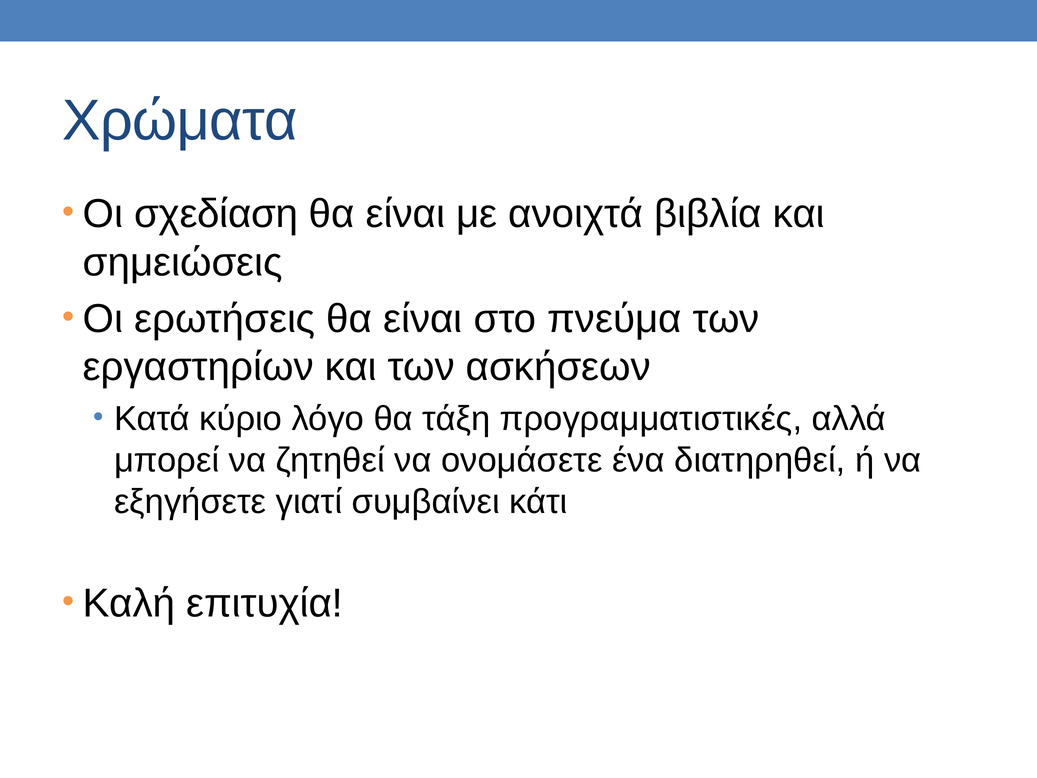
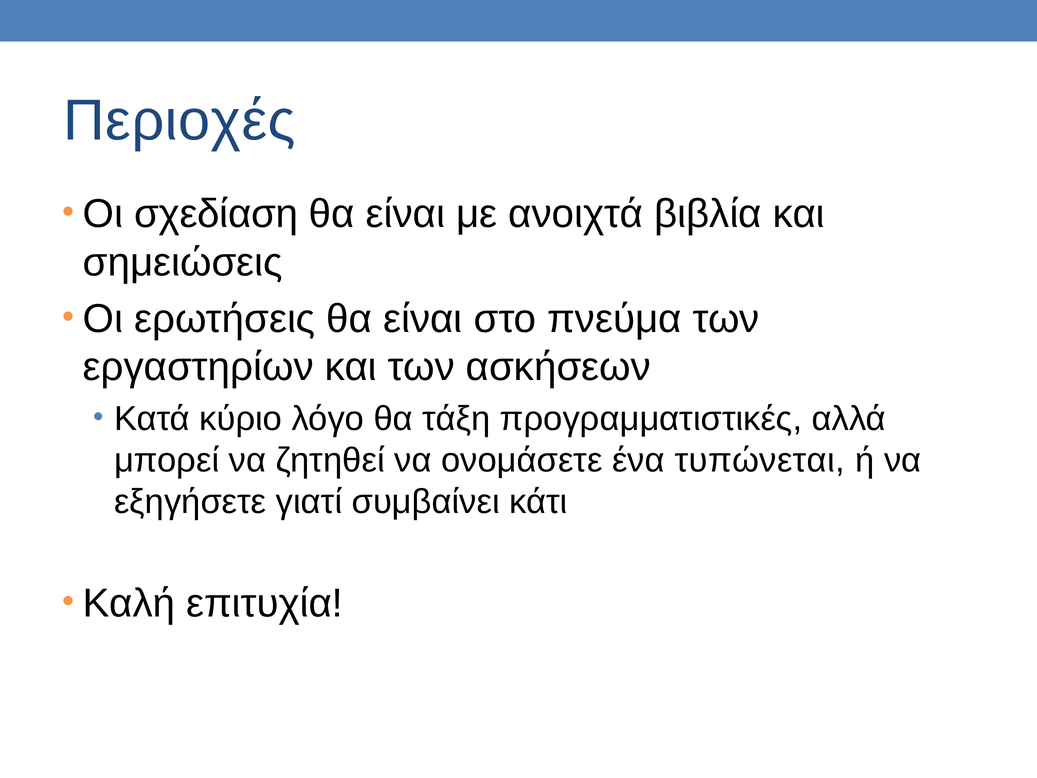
Χρώματα: Χρώματα -> Περιοχές
διατηρηθεί: διατηρηθεί -> τυπώνεται
